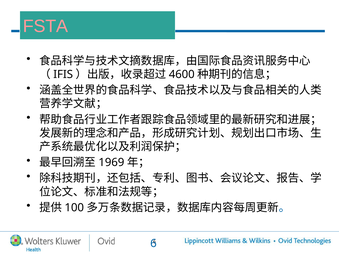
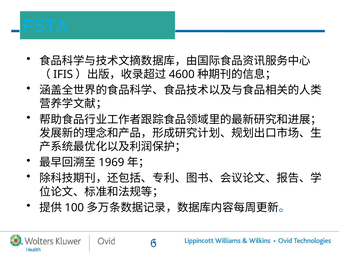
FSTA colour: pink -> light blue
